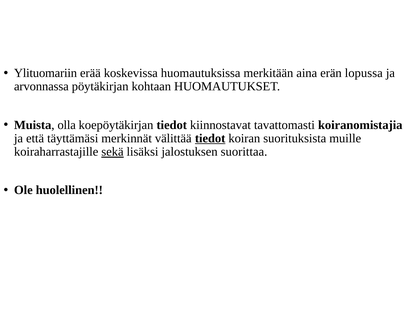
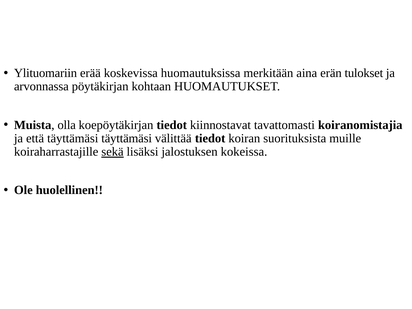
lopussa: lopussa -> tulokset
täyttämäsi merkinnät: merkinnät -> täyttämäsi
tiedot at (210, 138) underline: present -> none
suorittaa: suorittaa -> kokeissa
